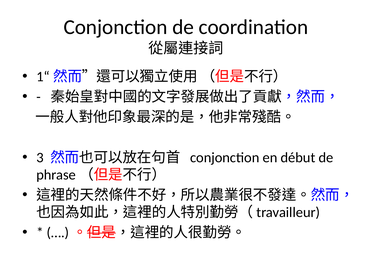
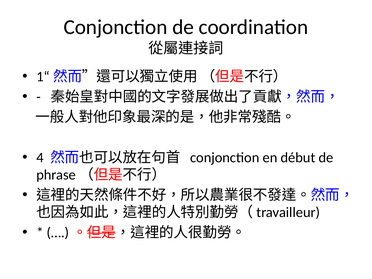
3: 3 -> 4
